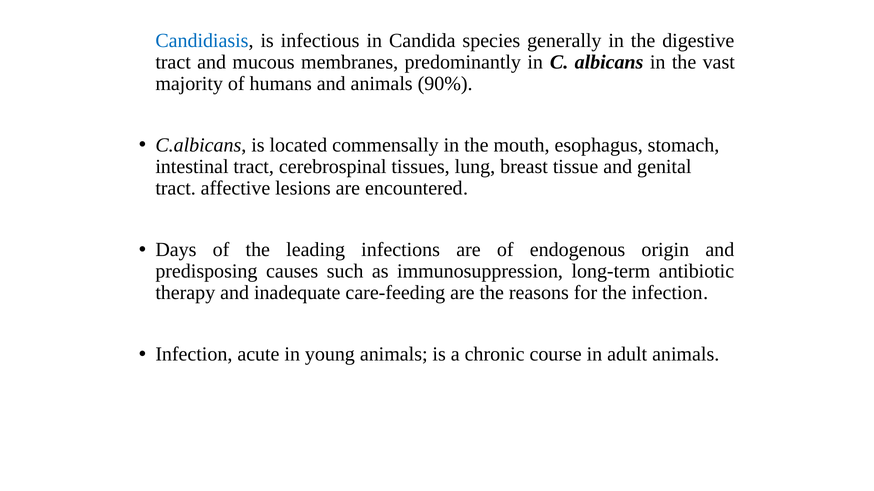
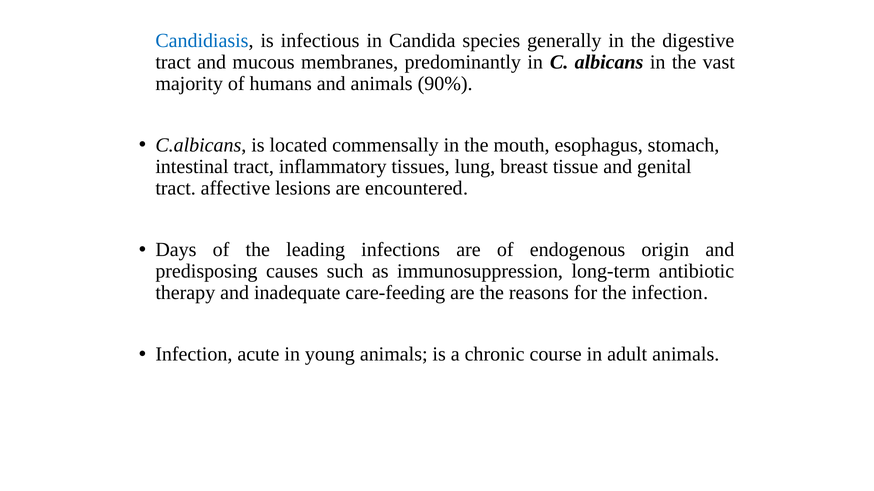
cerebrospinal: cerebrospinal -> inflammatory
